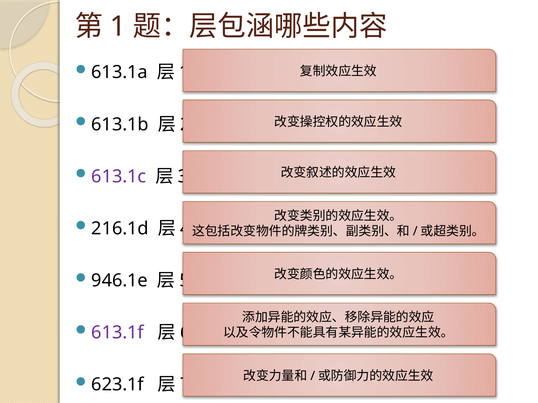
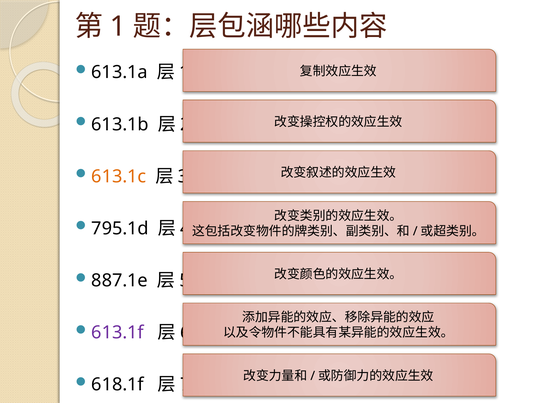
613.1c colour: purple -> orange
216.1d: 216.1d -> 795.1d
946.1e: 946.1e -> 887.1e
623.1f: 623.1f -> 618.1f
